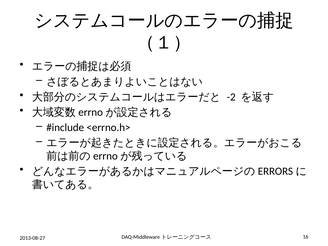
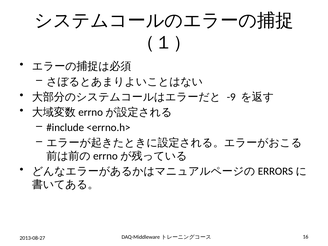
-2: -2 -> -9
